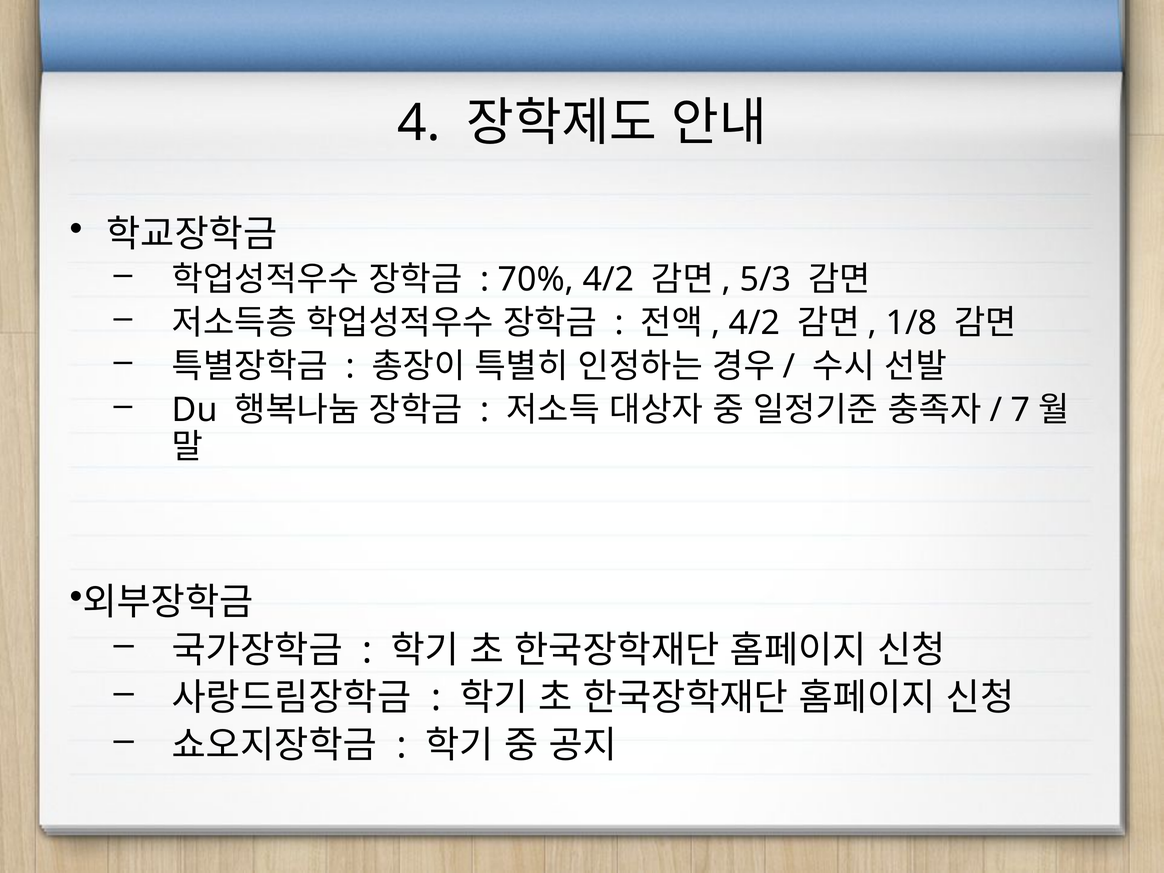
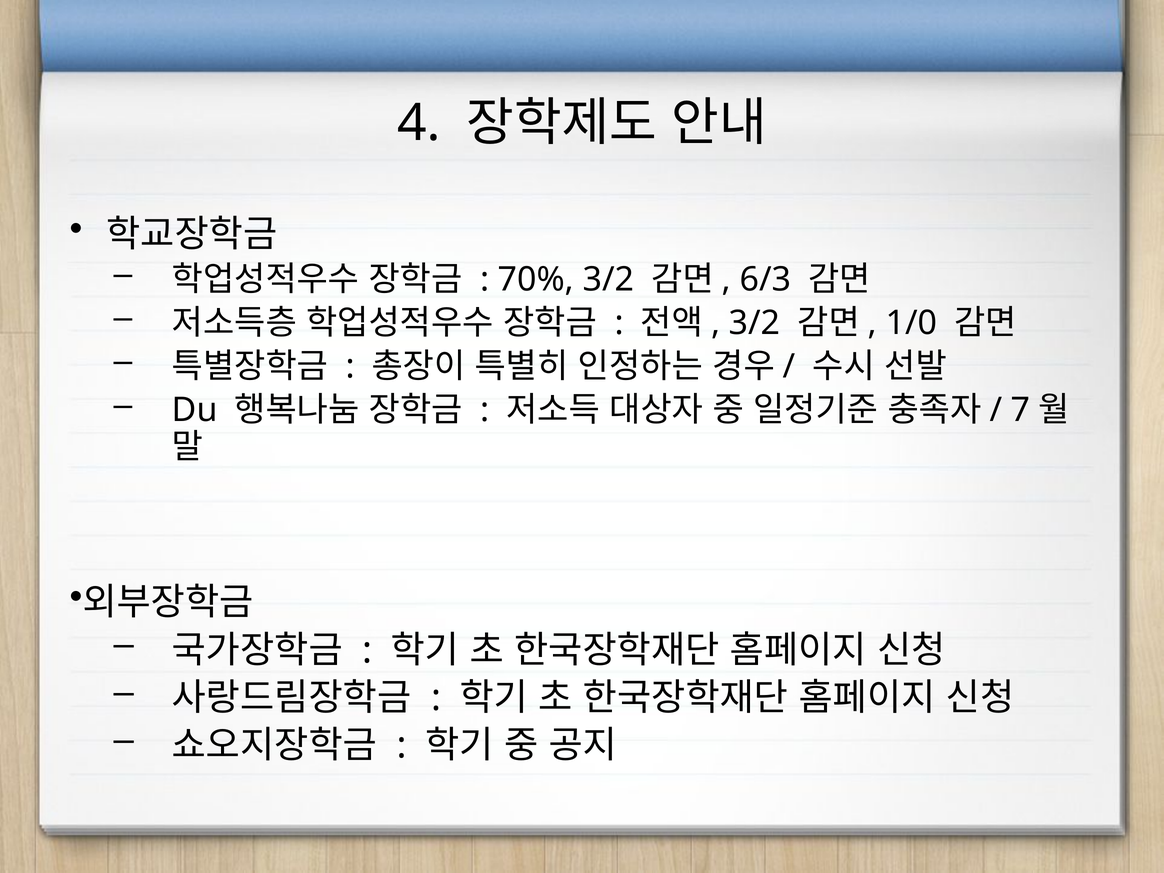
70% 4/2: 4/2 -> 3/2
5/3: 5/3 -> 6/3
4/2 at (755, 323): 4/2 -> 3/2
1/8: 1/8 -> 1/0
